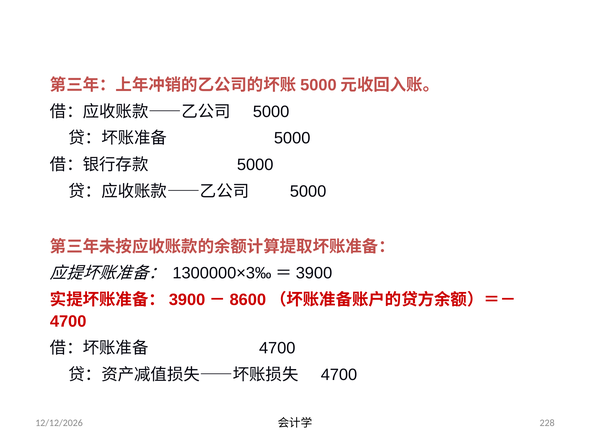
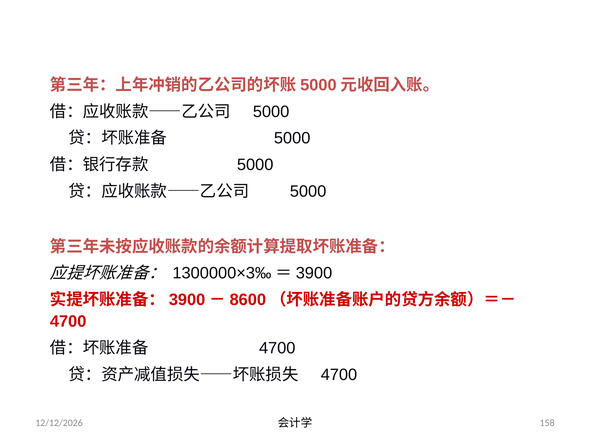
228: 228 -> 158
